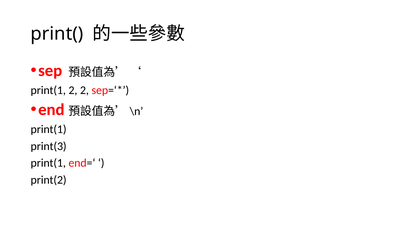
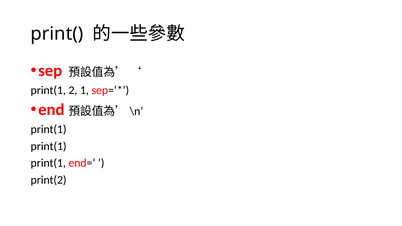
2 2: 2 -> 1
print(3 at (49, 146): print(3 -> print(1
